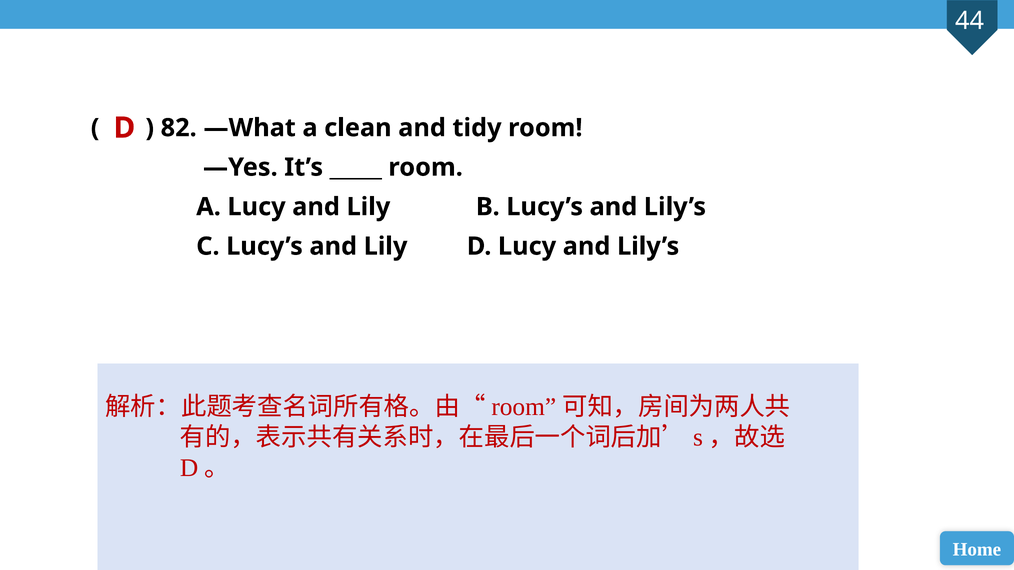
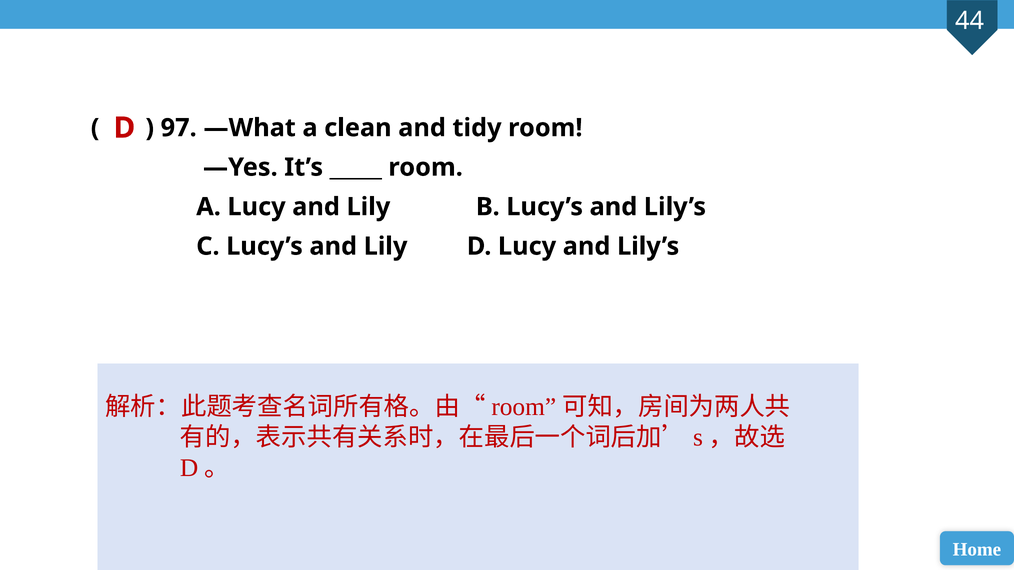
82: 82 -> 97
